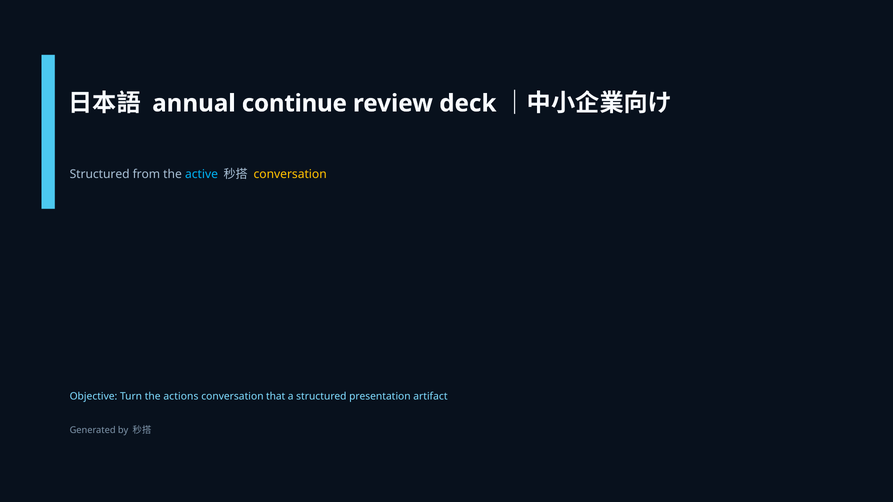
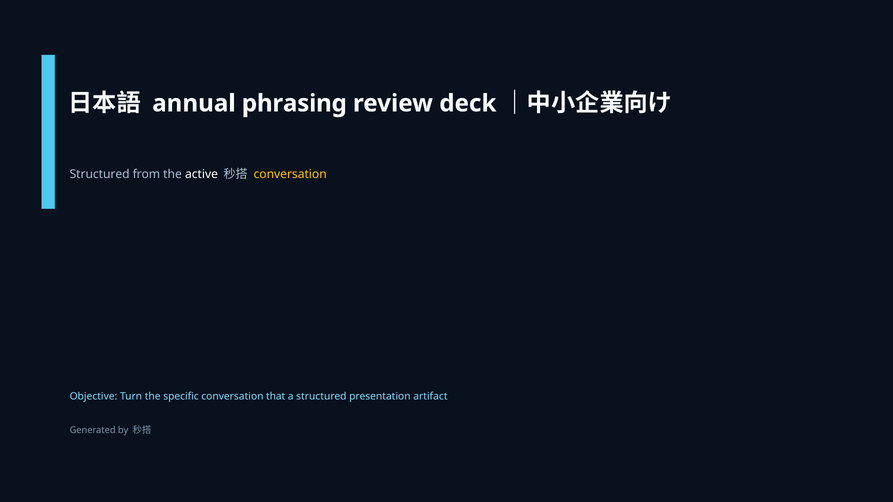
continue: continue -> phrasing
active colour: light blue -> white
actions: actions -> specific
